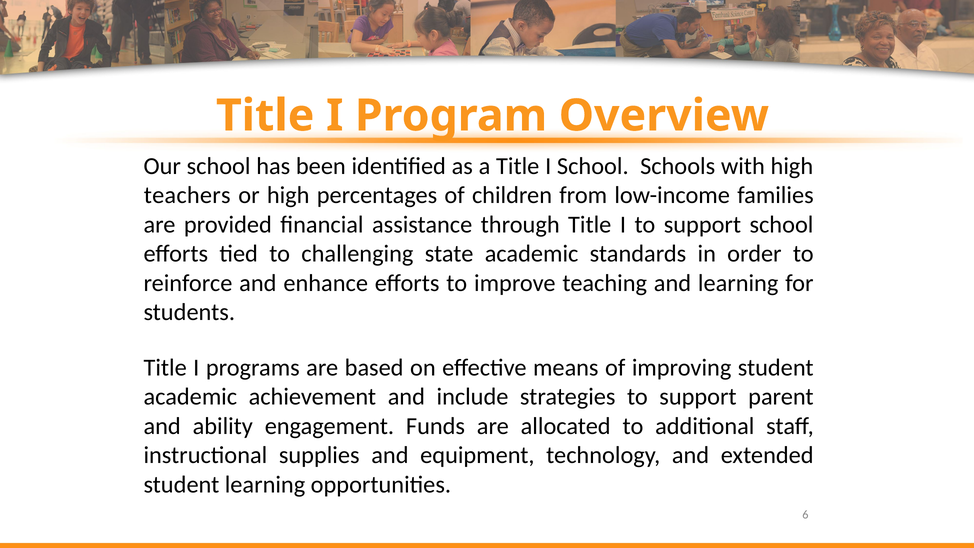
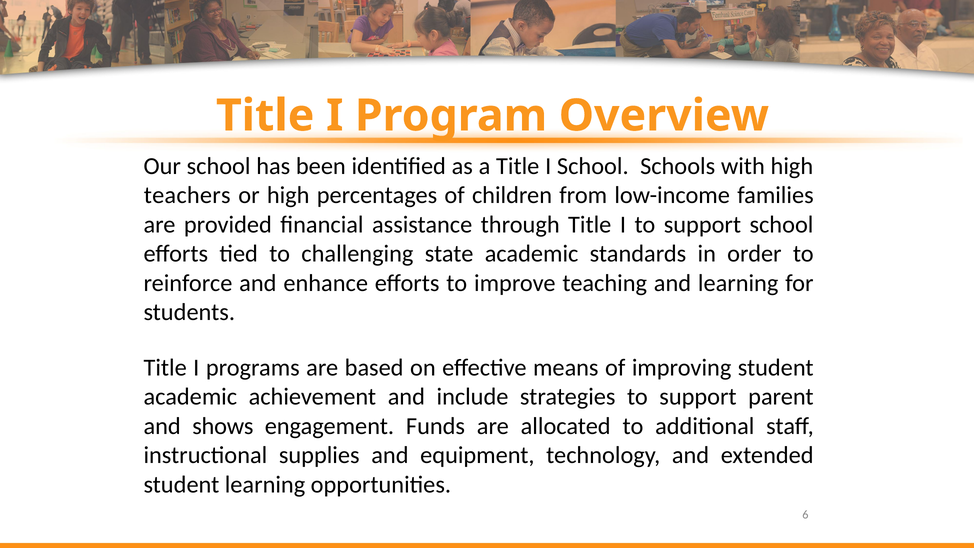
ability: ability -> shows
